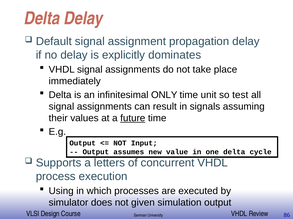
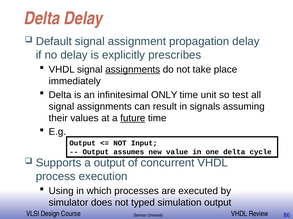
dominates: dominates -> prescribes
assignments at (133, 70) underline: none -> present
a letters: letters -> output
given: given -> typed
